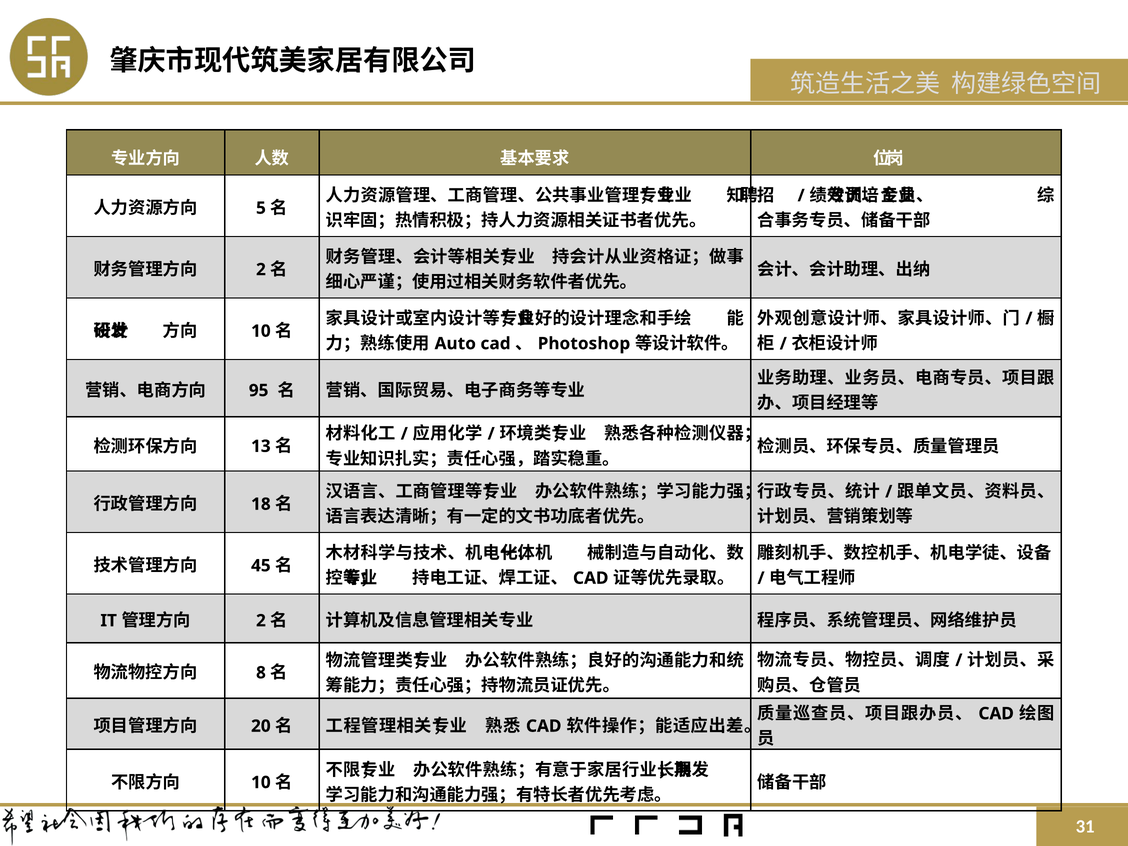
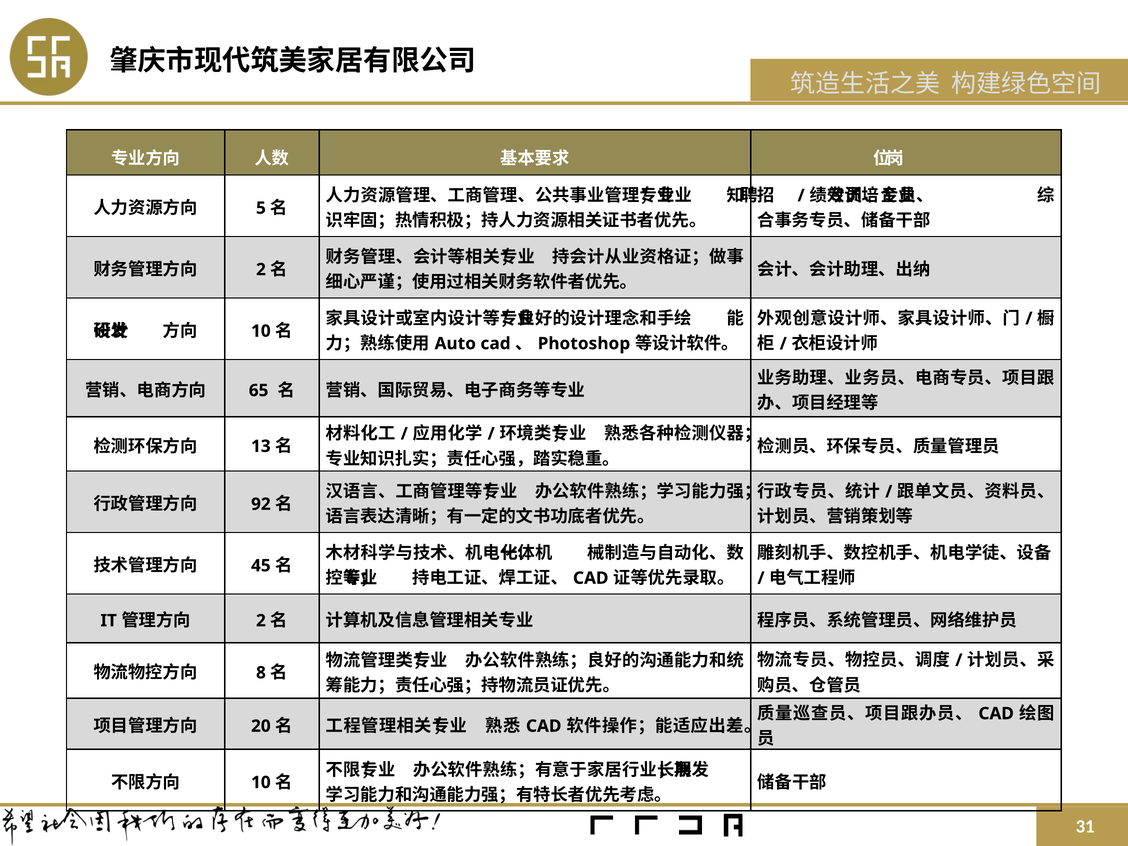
95: 95 -> 65
18: 18 -> 92
